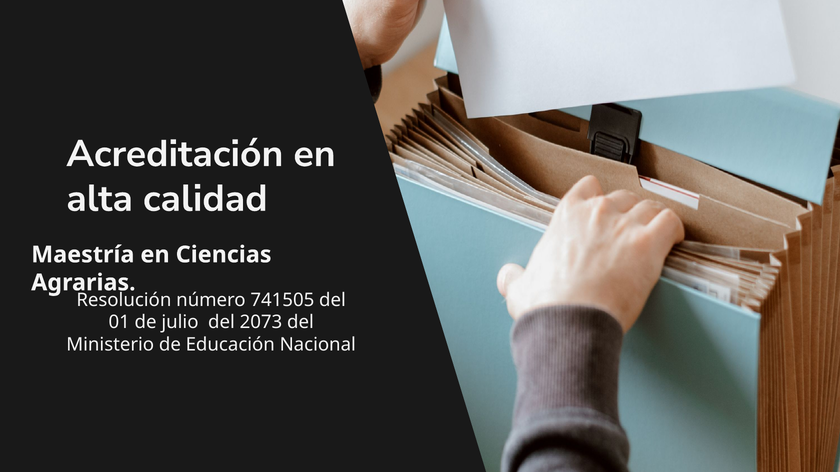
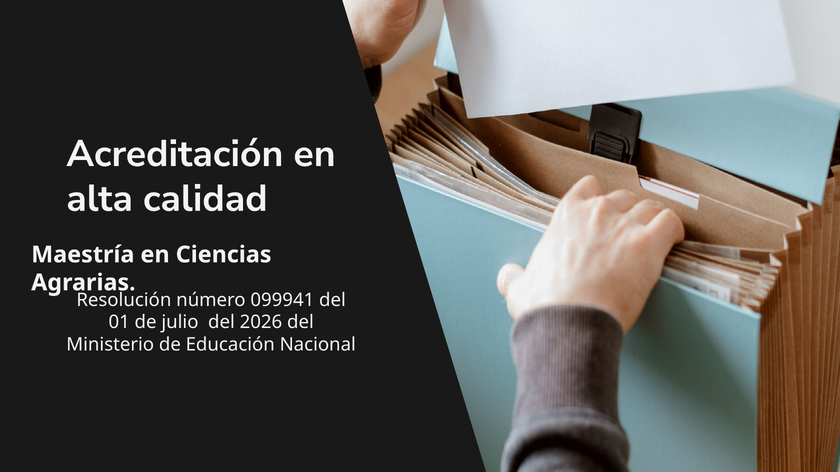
741505: 741505 -> 099941
2073: 2073 -> 2026
